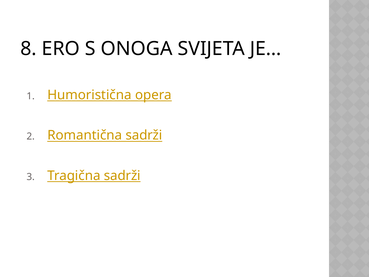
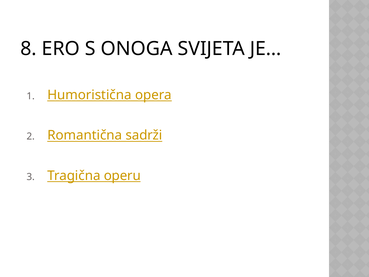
Tragična sadrži: sadrži -> operu
